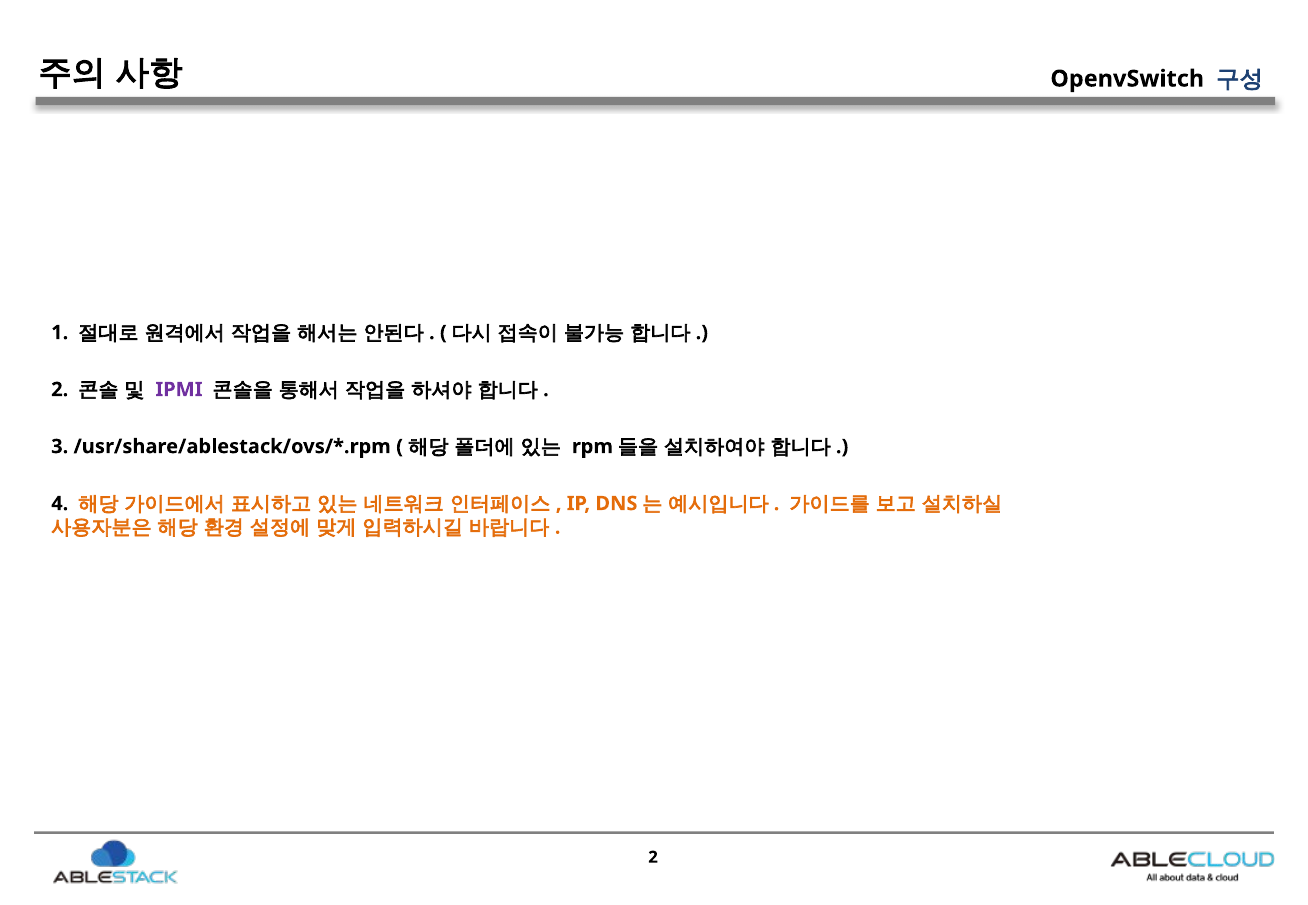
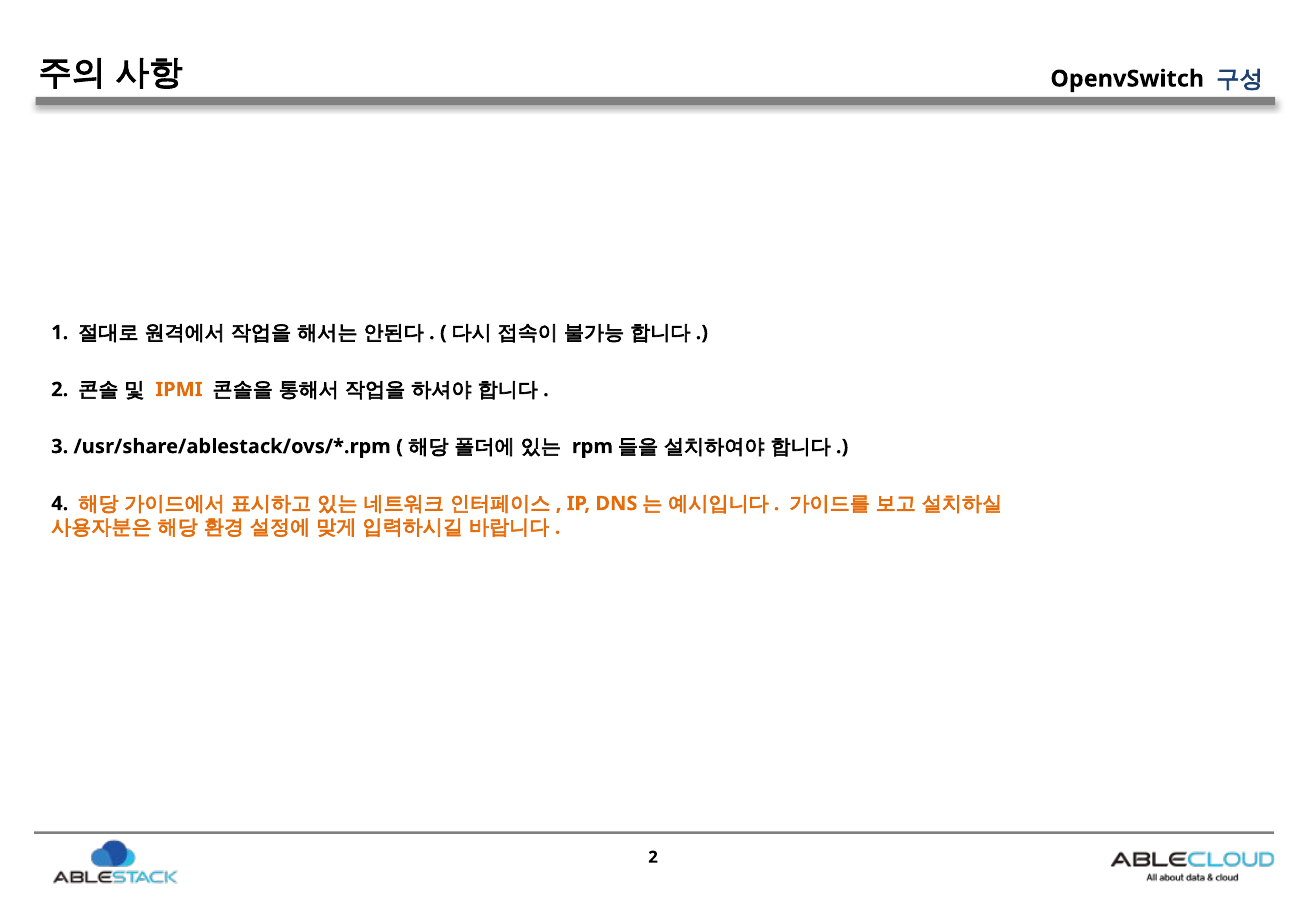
IPMI colour: purple -> orange
